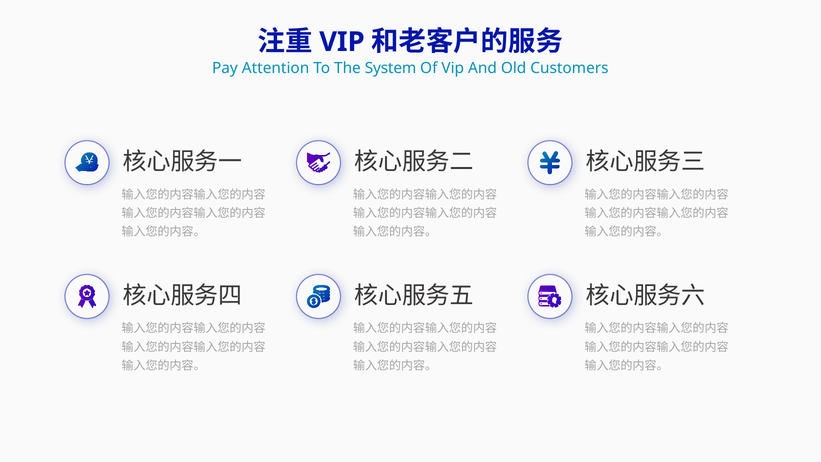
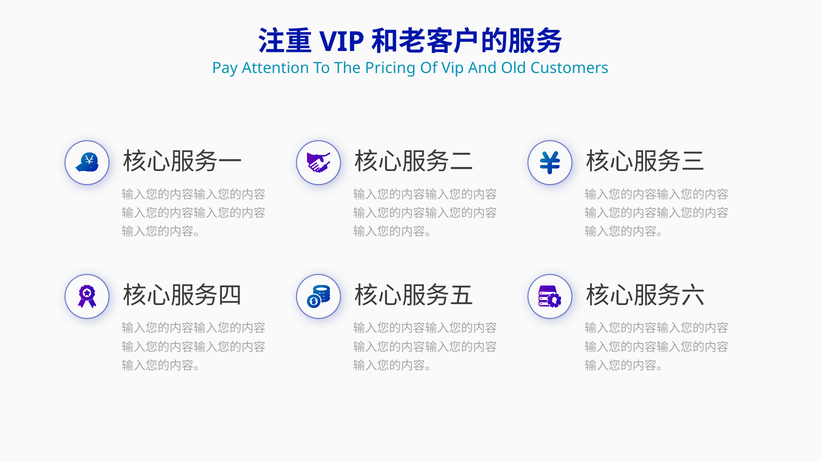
System: System -> Pricing
